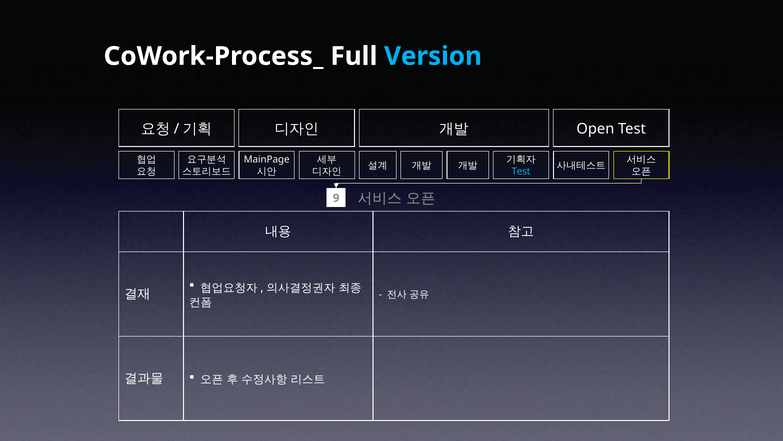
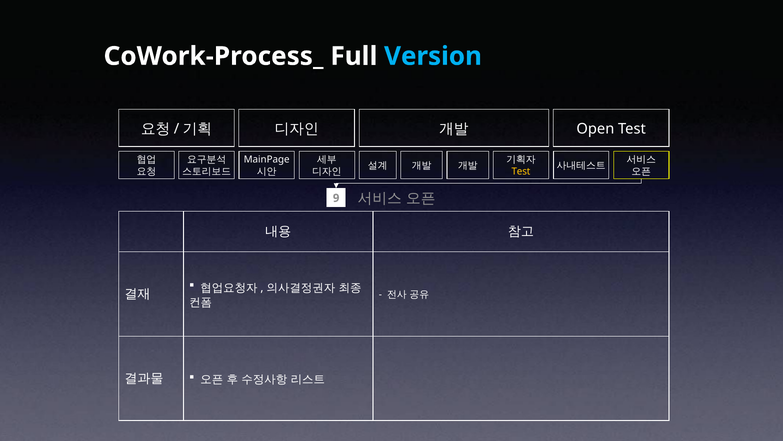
Test at (521, 171) colour: light blue -> yellow
